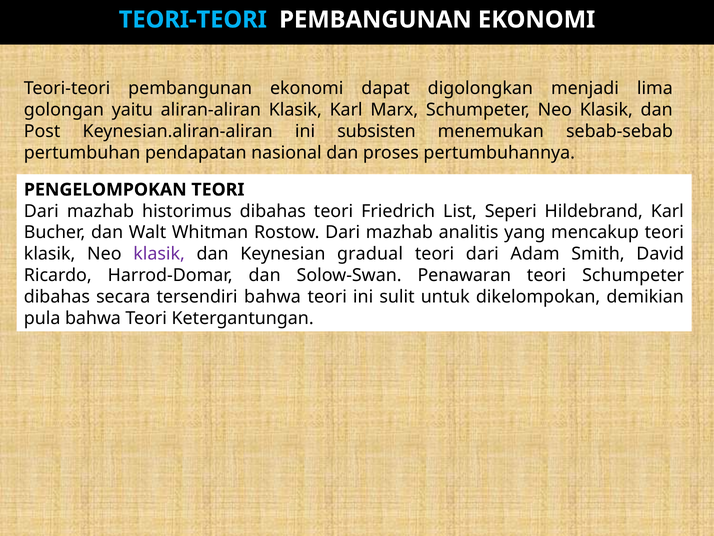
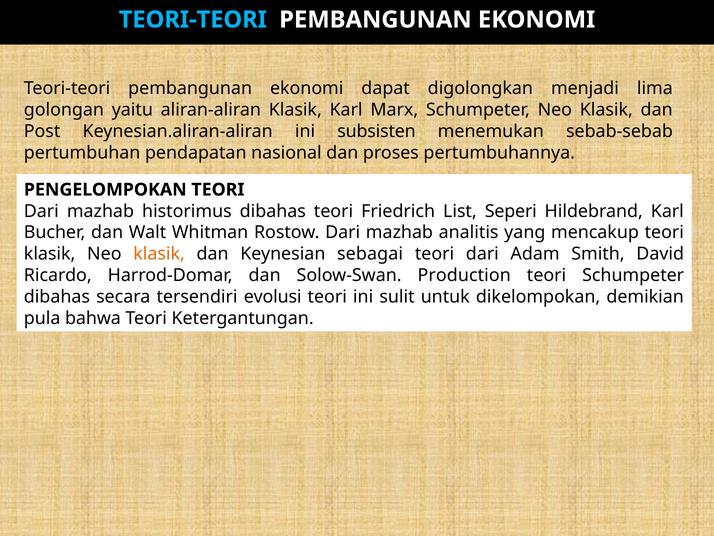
klasik at (159, 254) colour: purple -> orange
gradual: gradual -> sebagai
Penawaran: Penawaran -> Production
tersendiri bahwa: bahwa -> evolusi
